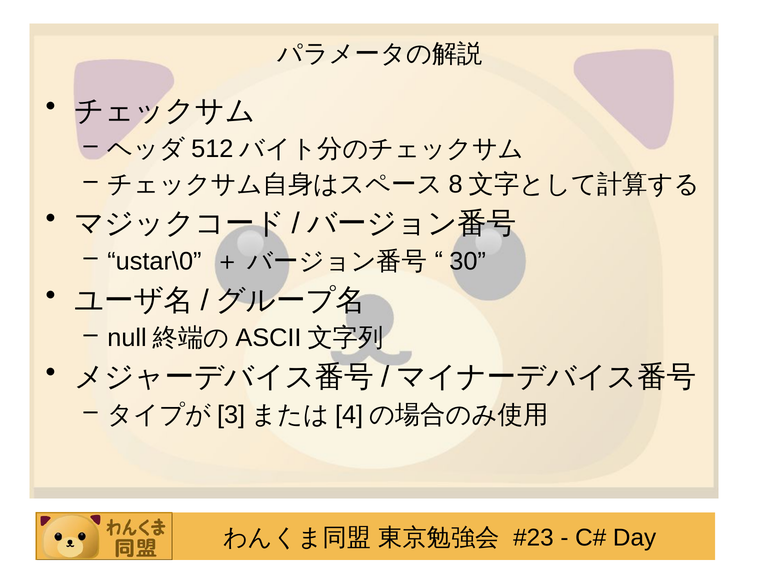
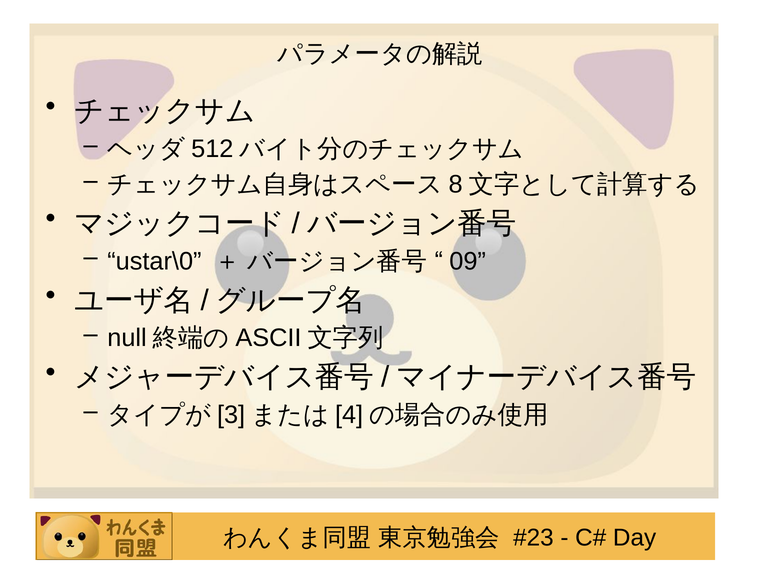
30: 30 -> 09
